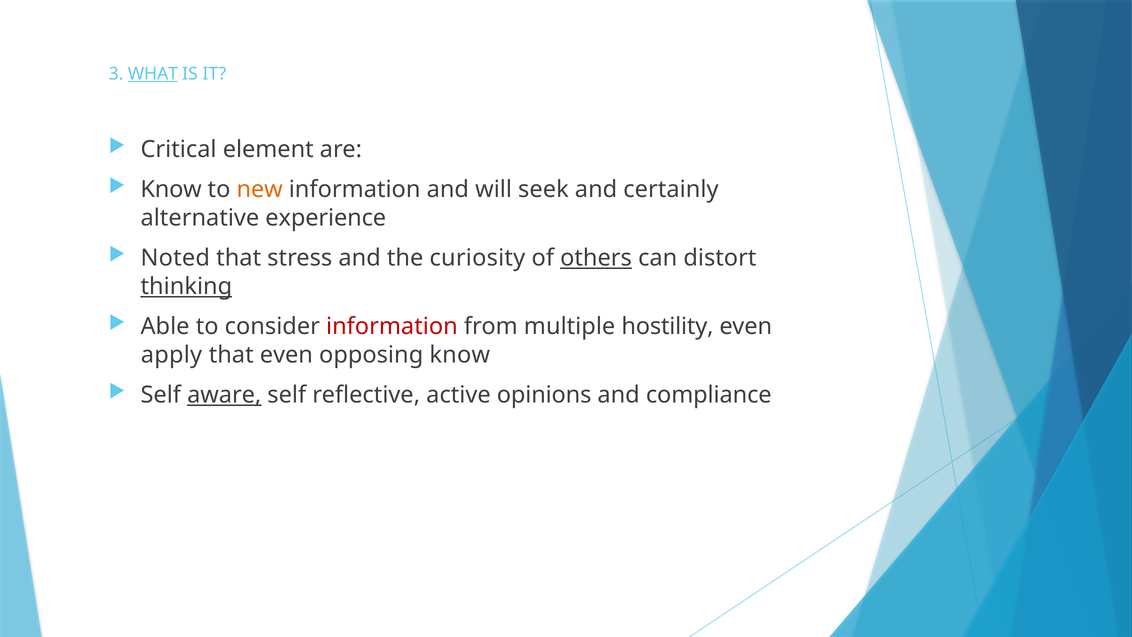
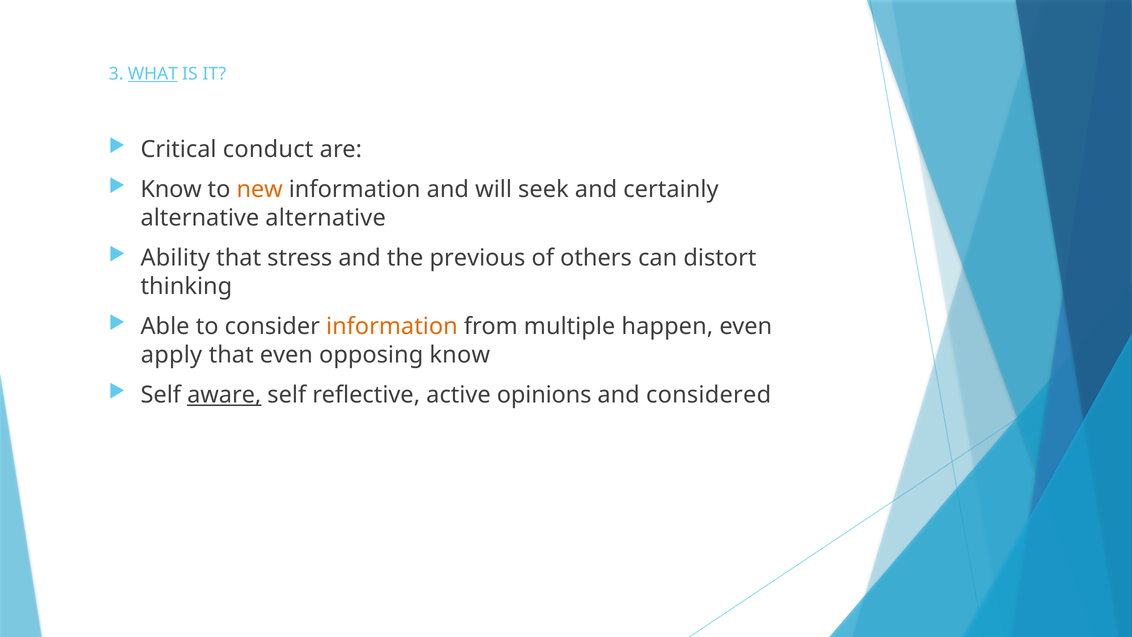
element: element -> conduct
alternative experience: experience -> alternative
Noted: Noted -> Ability
curiosity: curiosity -> previous
others underline: present -> none
thinking underline: present -> none
information at (392, 326) colour: red -> orange
hostility: hostility -> happen
compliance: compliance -> considered
